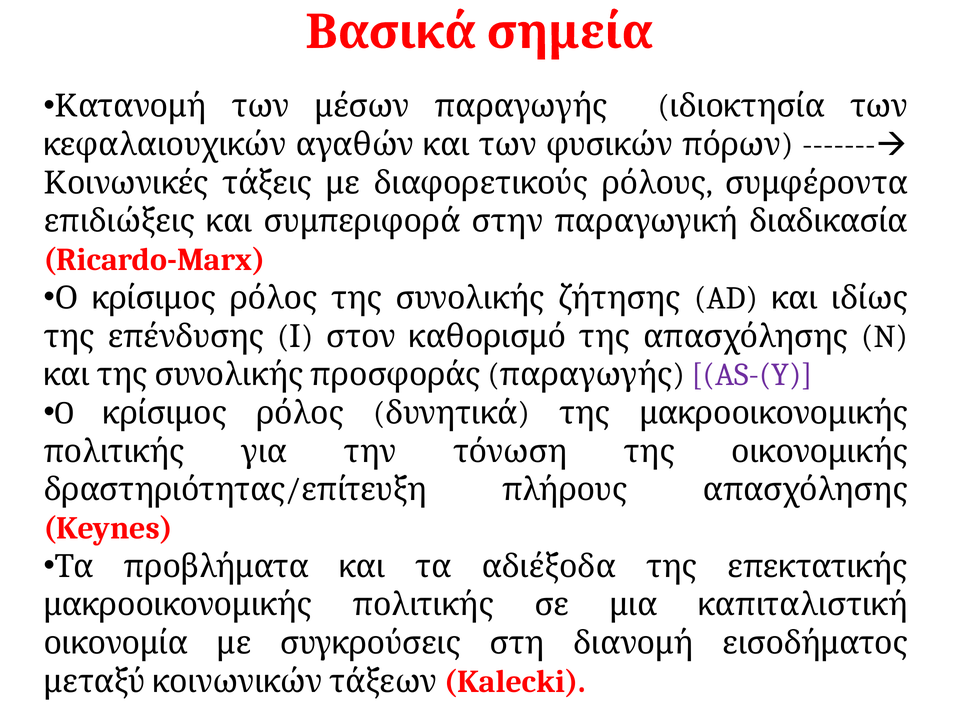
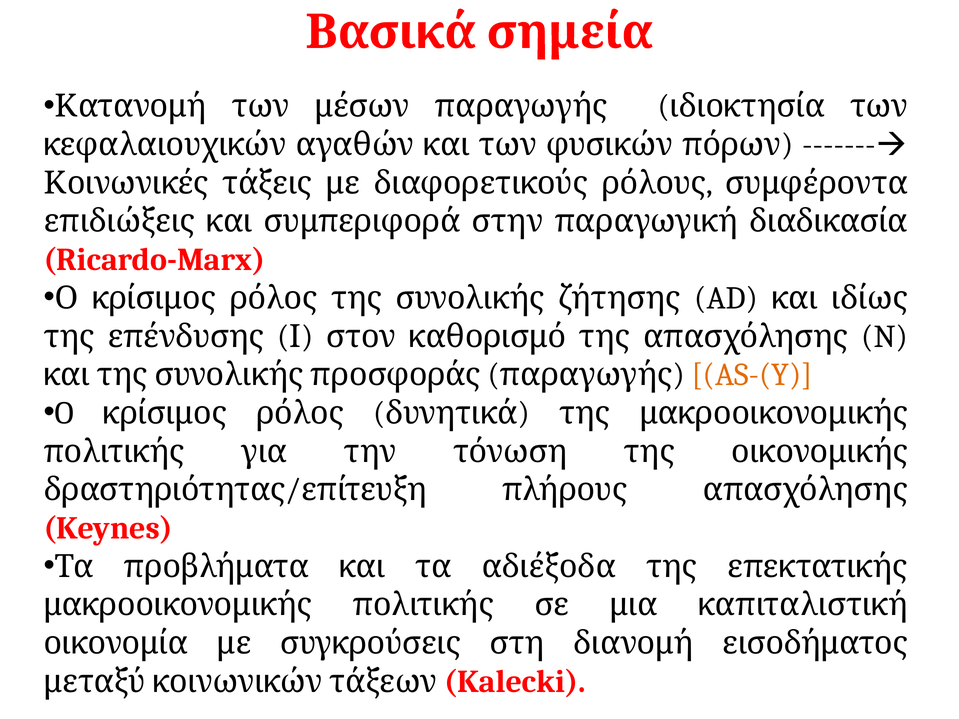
AS-(Y colour: purple -> orange
